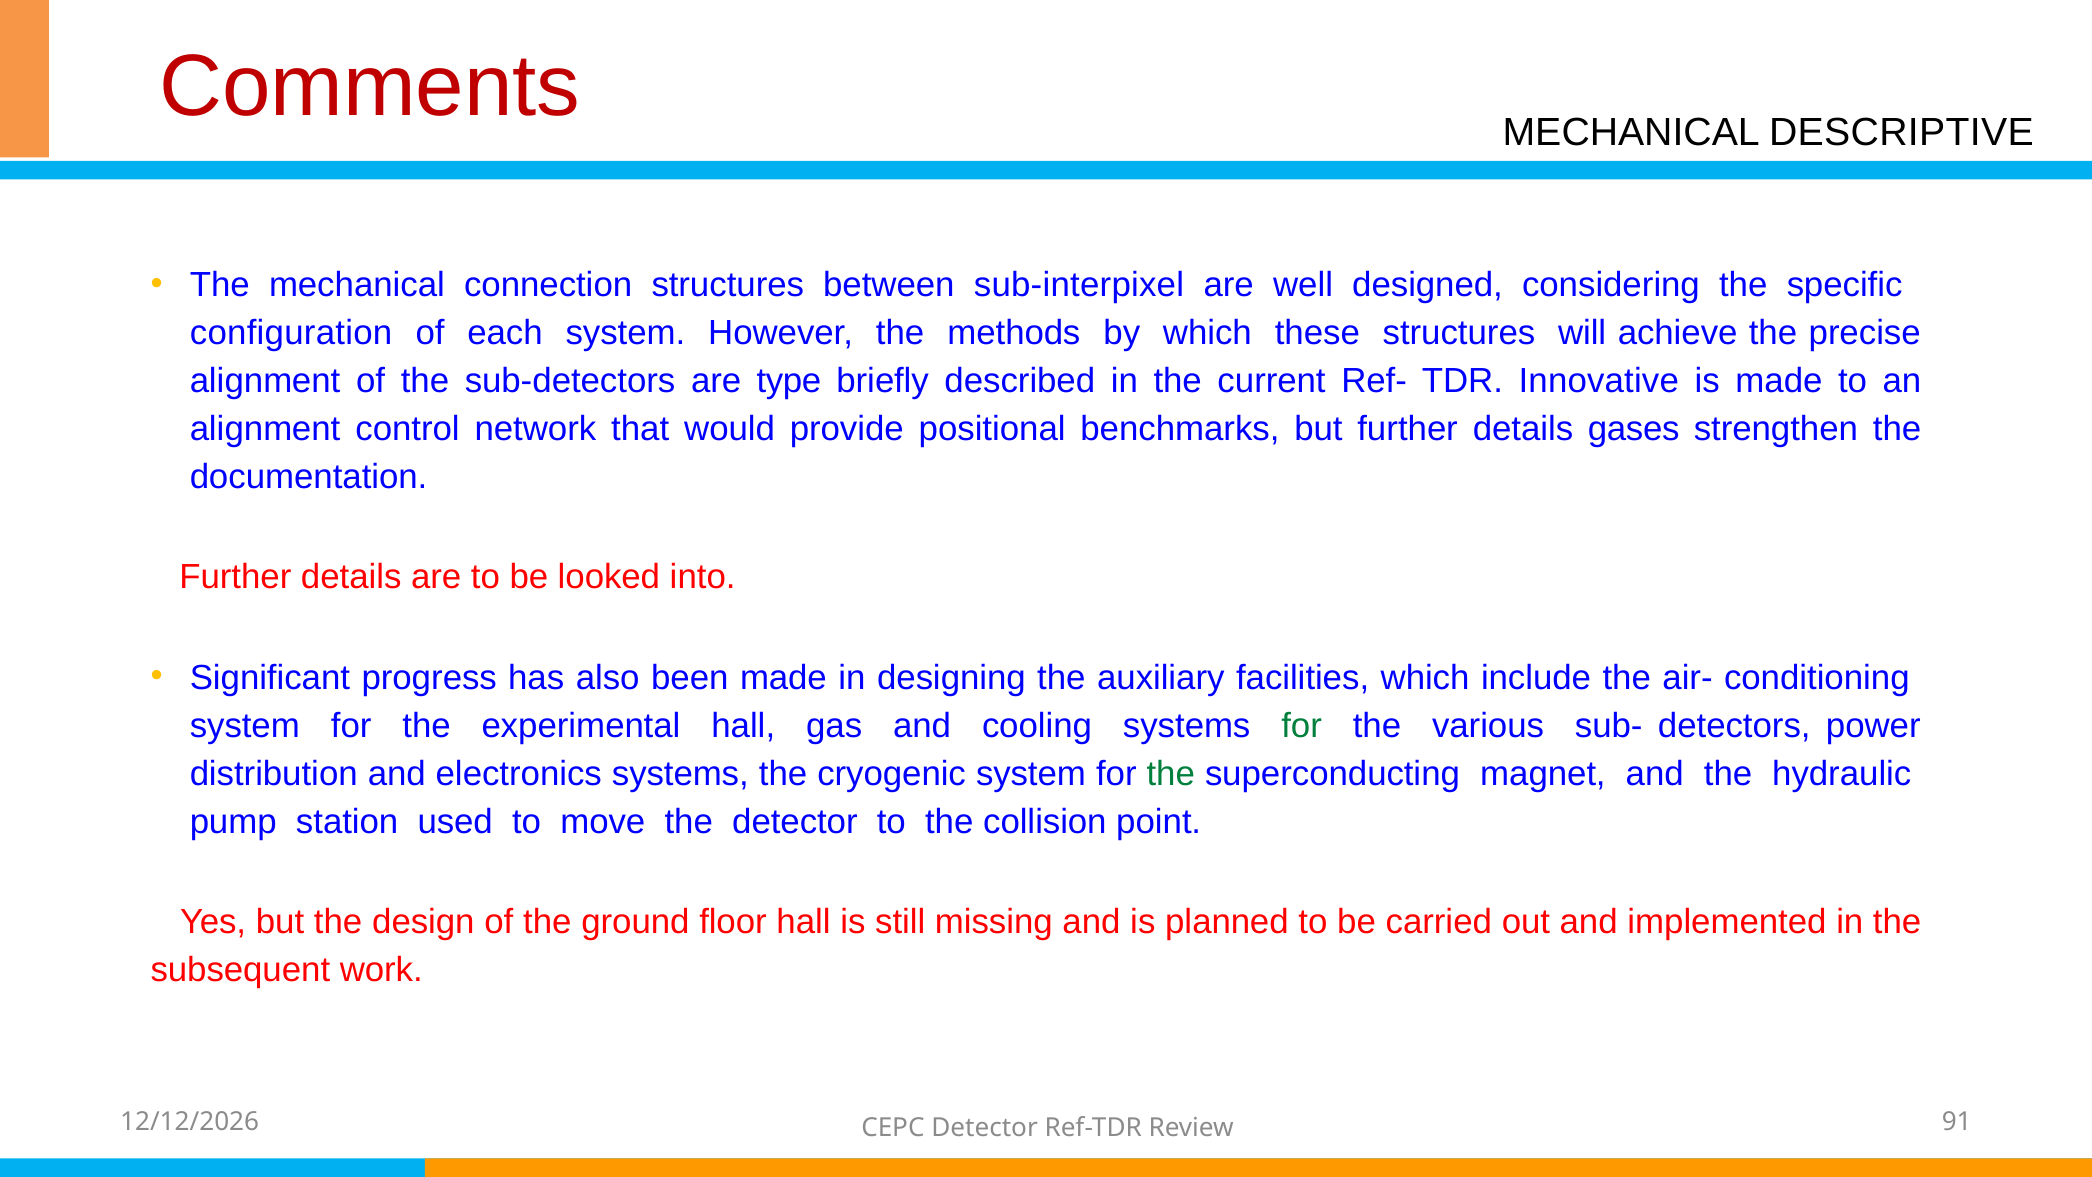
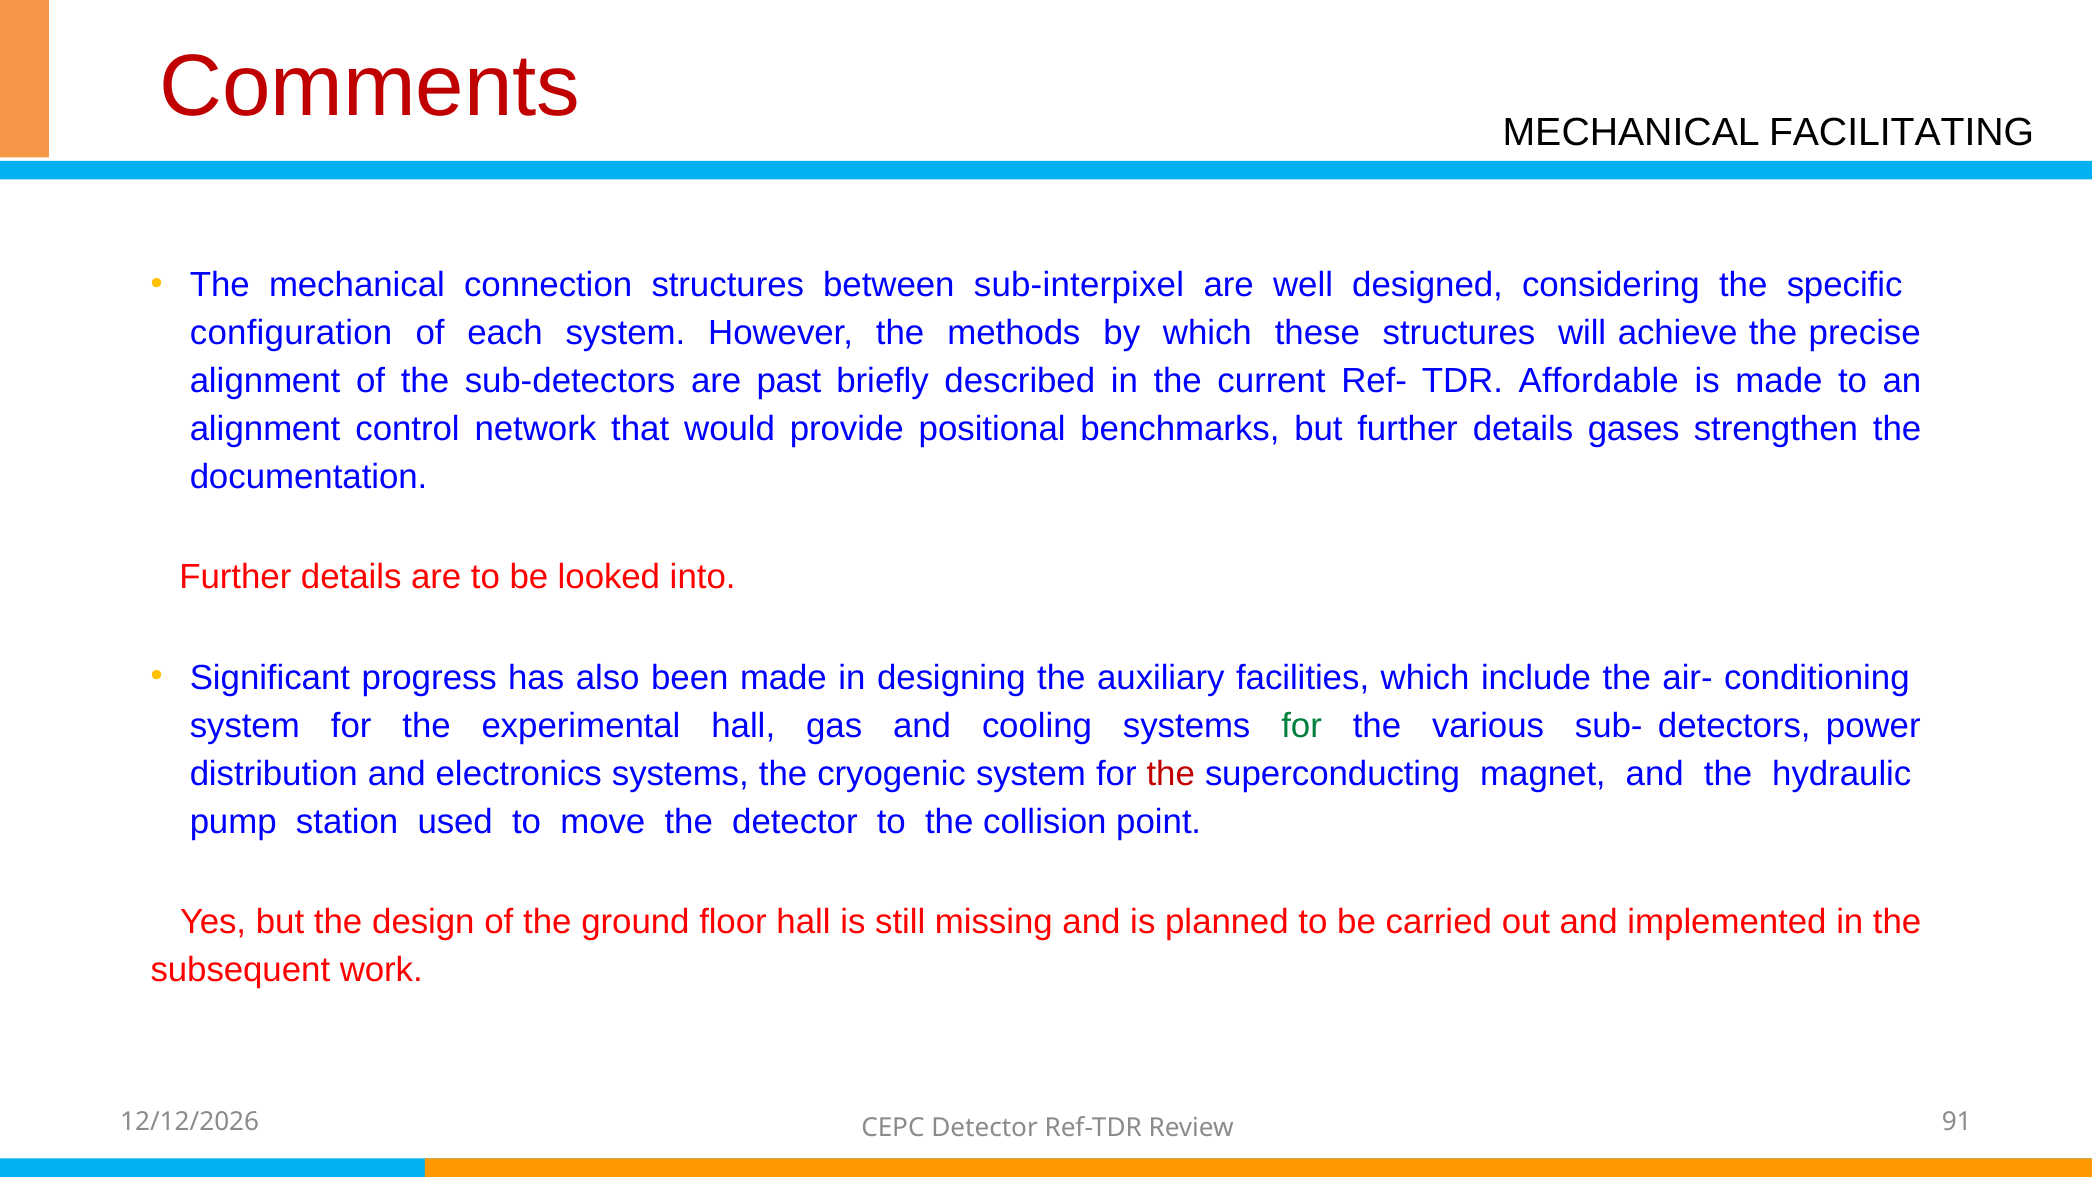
DESCRIPTIVE: DESCRIPTIVE -> FACILITATING
type: type -> past
Innovative: Innovative -> Affordable
the at (1171, 774) colour: green -> red
